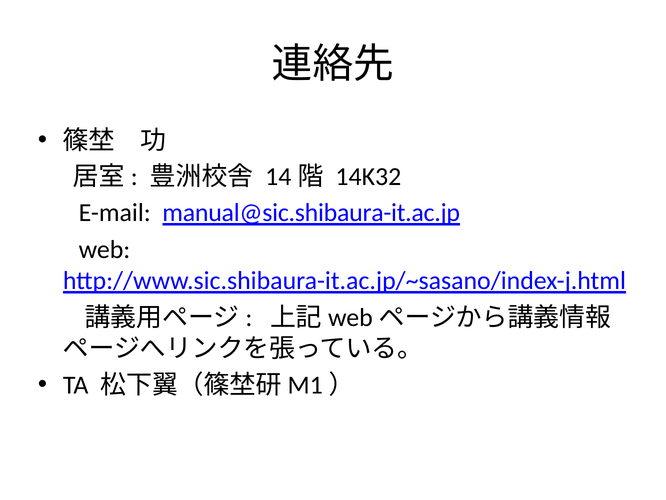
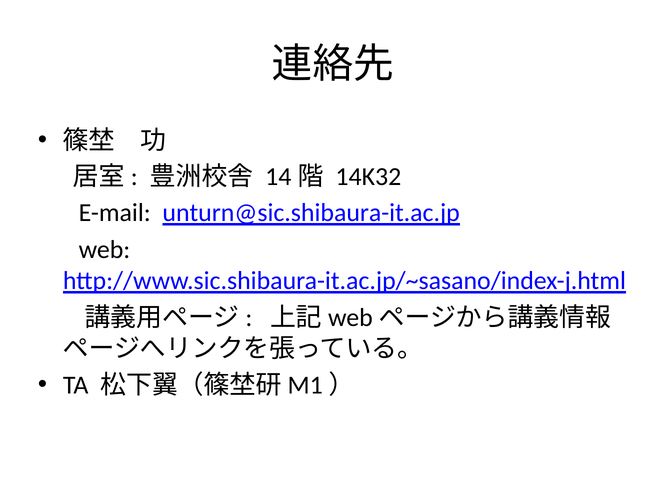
manual@sic.shibaura-it.ac.jp: manual@sic.shibaura-it.ac.jp -> unturn@sic.shibaura-it.ac.jp
